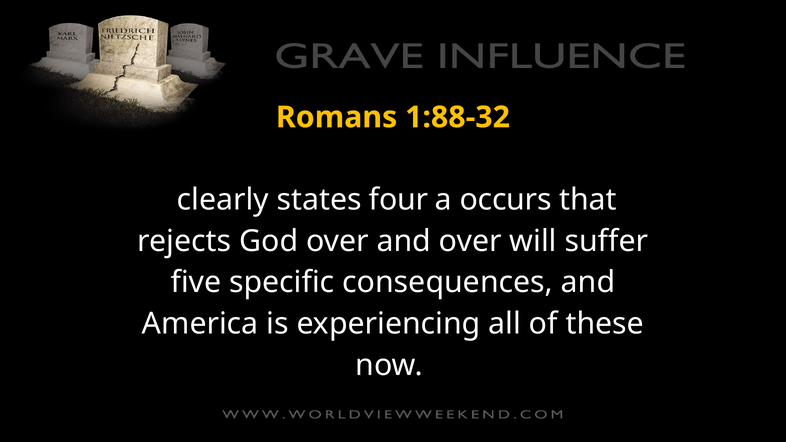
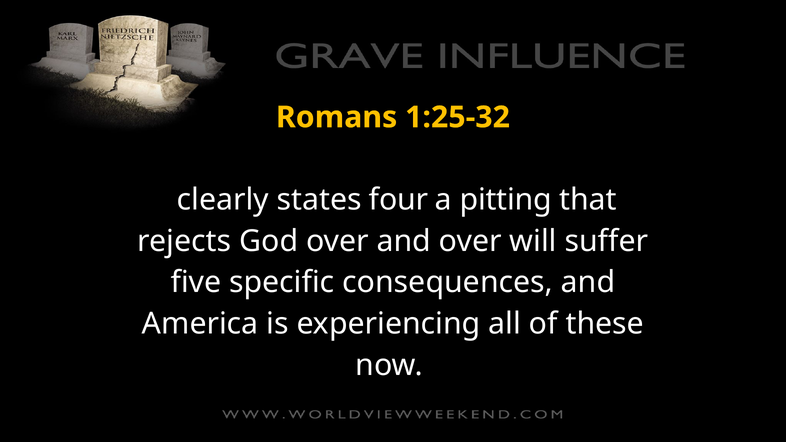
1:88-32: 1:88-32 -> 1:25-32
occurs: occurs -> pitting
